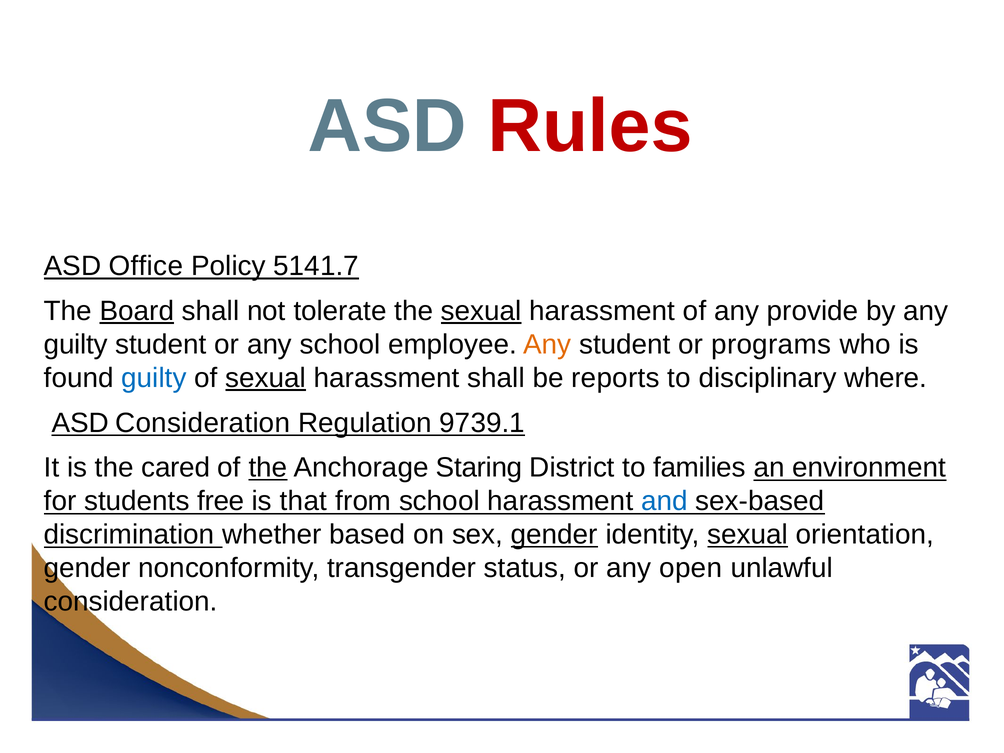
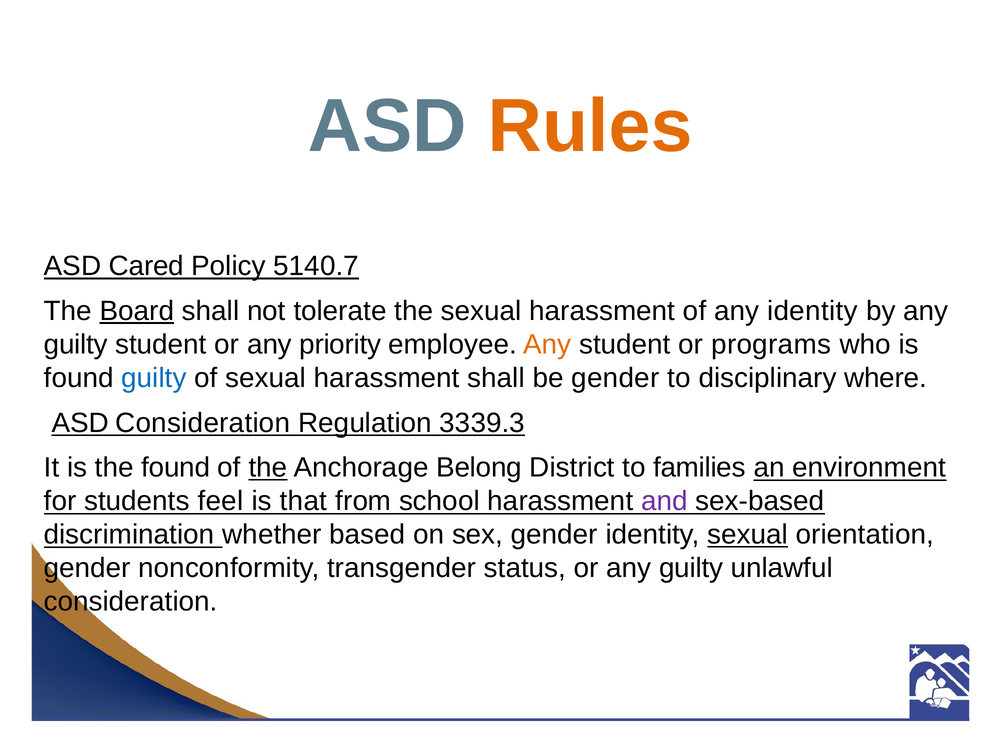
Rules colour: red -> orange
Office: Office -> Cared
5141.7: 5141.7 -> 5140.7
sexual at (481, 311) underline: present -> none
any provide: provide -> identity
any school: school -> priority
sexual at (266, 378) underline: present -> none
be reports: reports -> gender
9739.1: 9739.1 -> 3339.3
the cared: cared -> found
Staring: Staring -> Belong
free: free -> feel
and colour: blue -> purple
gender at (554, 535) underline: present -> none
or any open: open -> guilty
